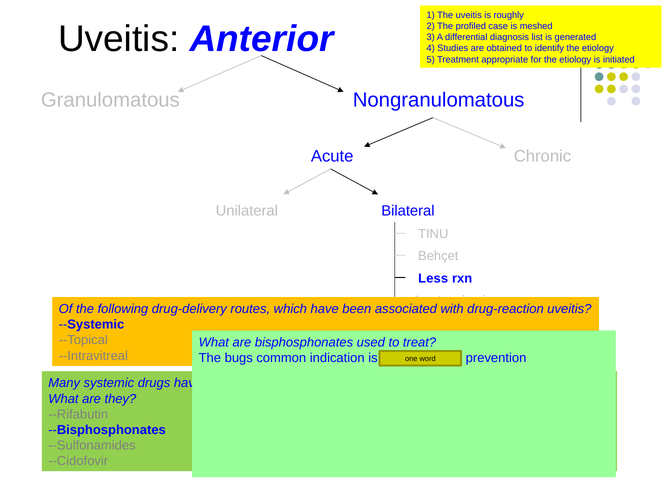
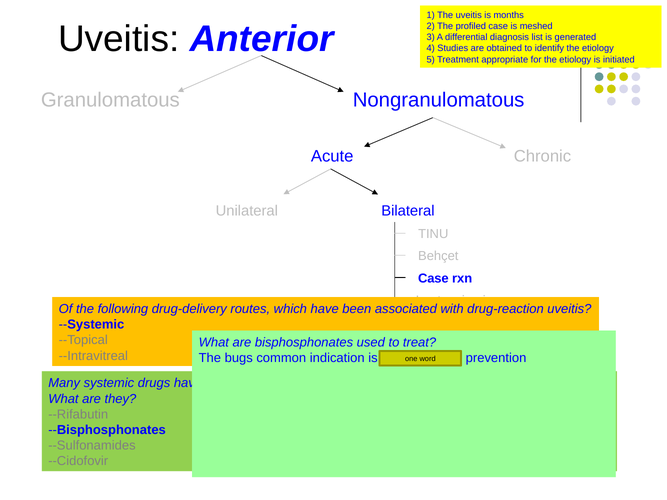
roughly: roughly -> months
Less at (433, 279): Less -> Case
